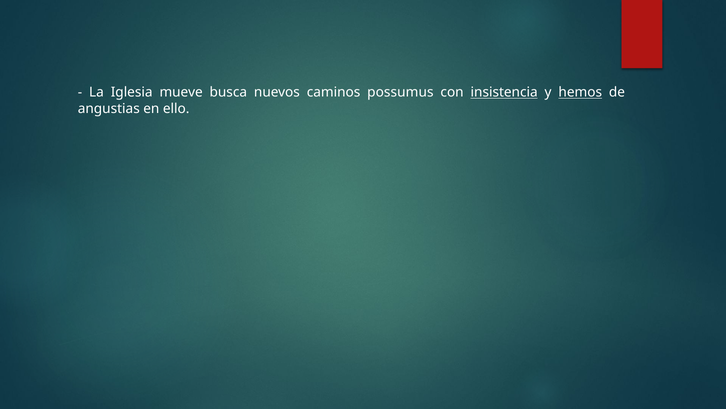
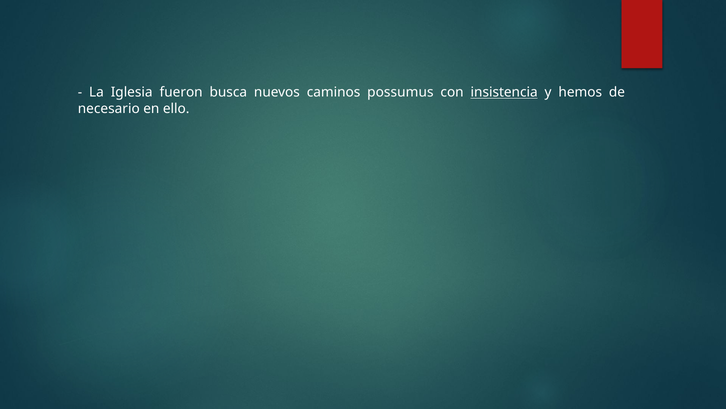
mueve: mueve -> fueron
hemos underline: present -> none
angustias: angustias -> necesario
